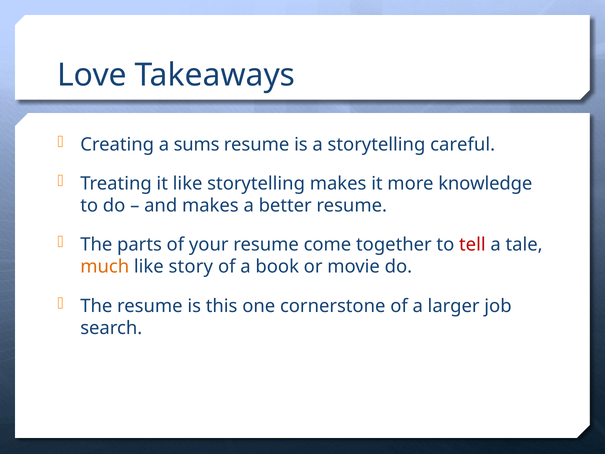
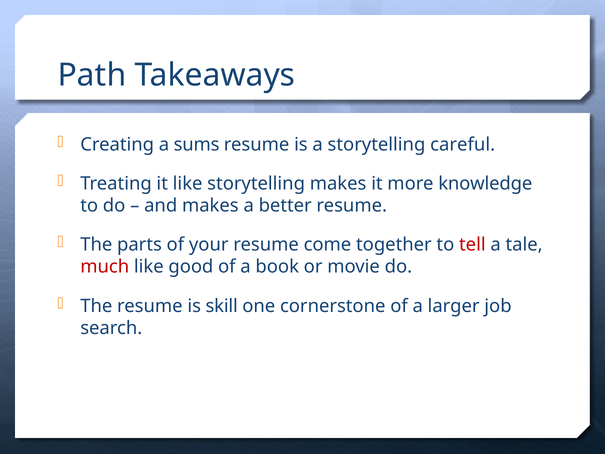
Love: Love -> Path
much colour: orange -> red
story: story -> good
this: this -> skill
